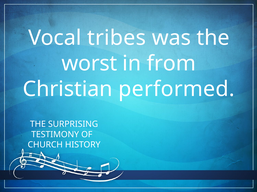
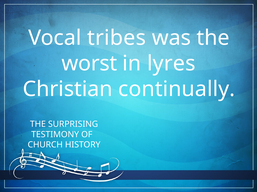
from: from -> lyres
performed: performed -> continually
